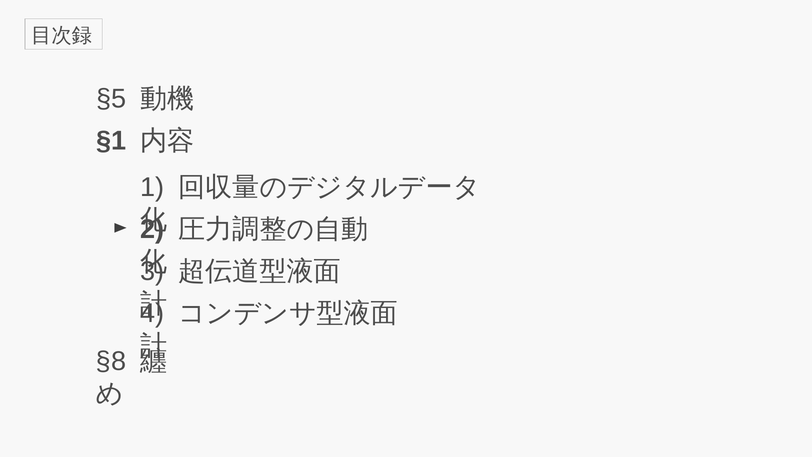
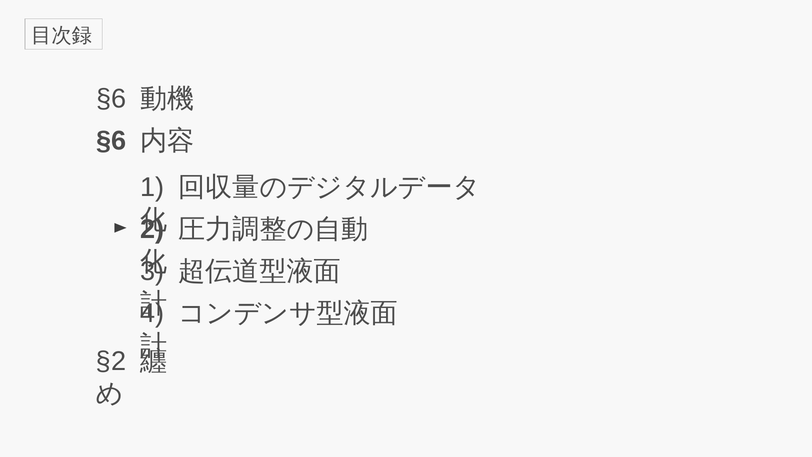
§5 at (111, 99): §5 -> §6
§1 at (111, 141): §1 -> §6
§8: §8 -> §2
